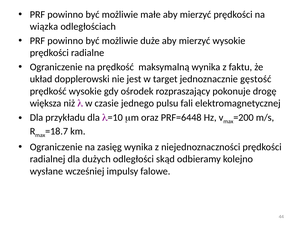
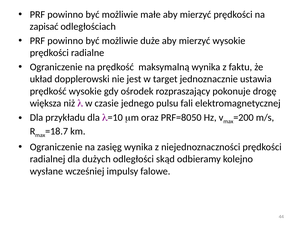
wiązka: wiązka -> zapisać
gęstość: gęstość -> ustawia
PRF=6448: PRF=6448 -> PRF=8050
